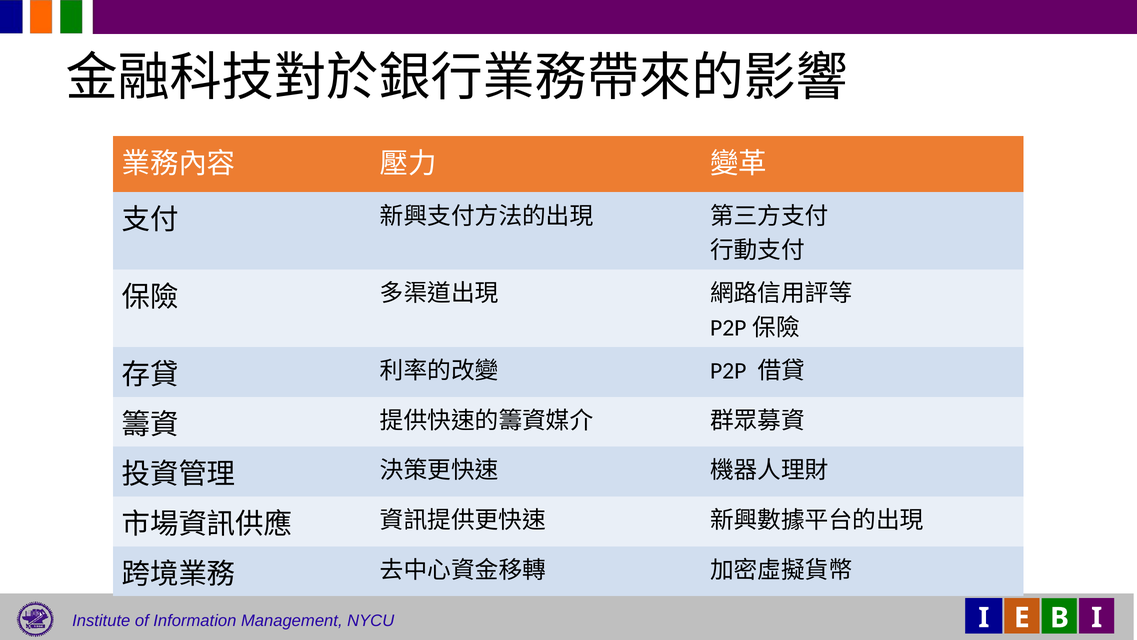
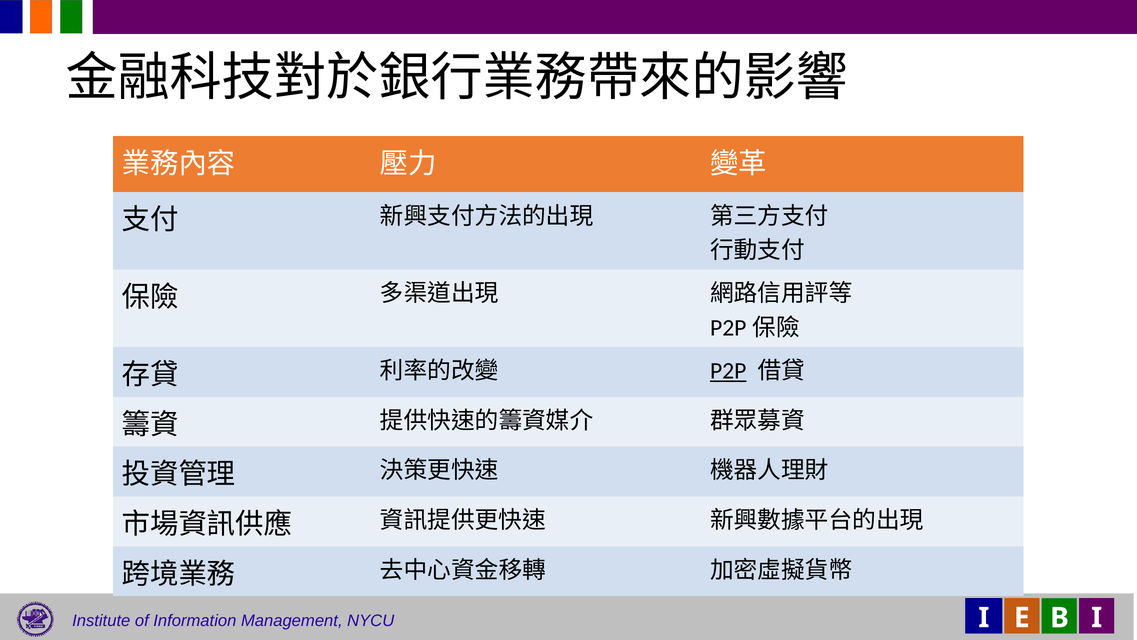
P2P underline: none -> present
